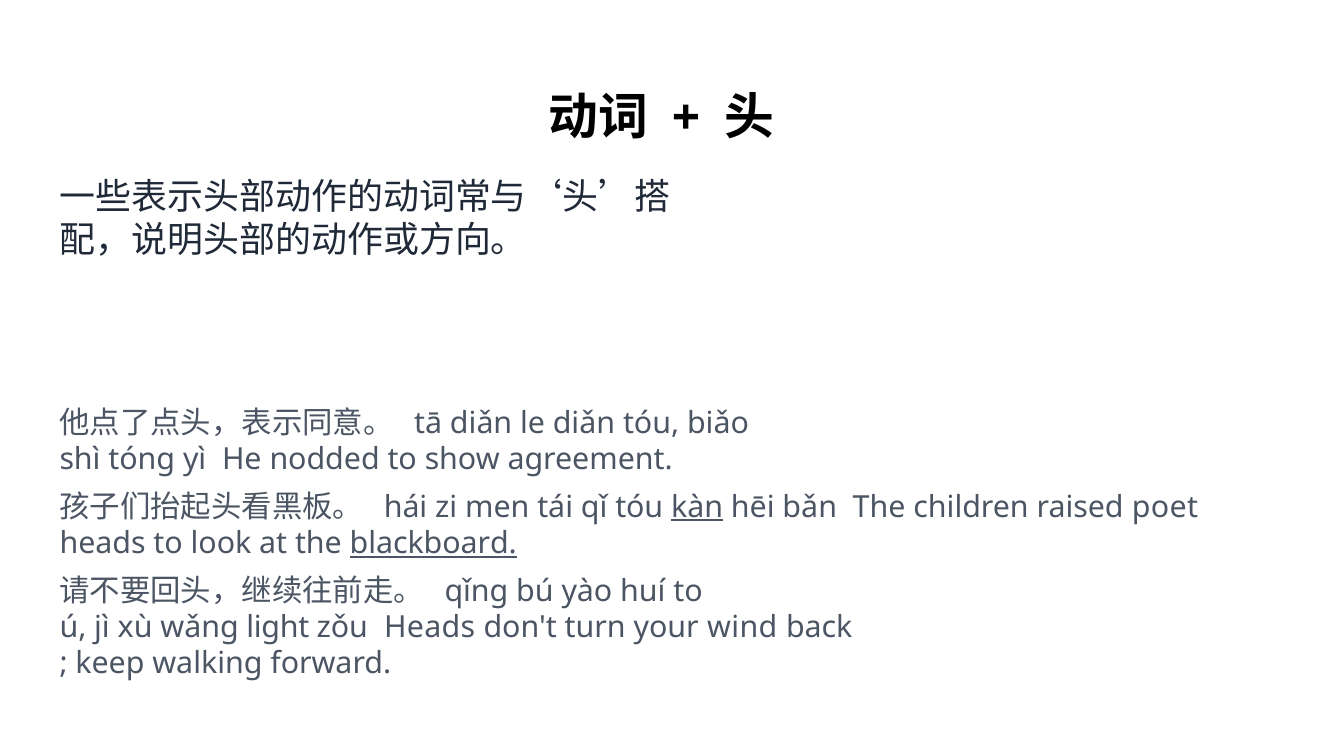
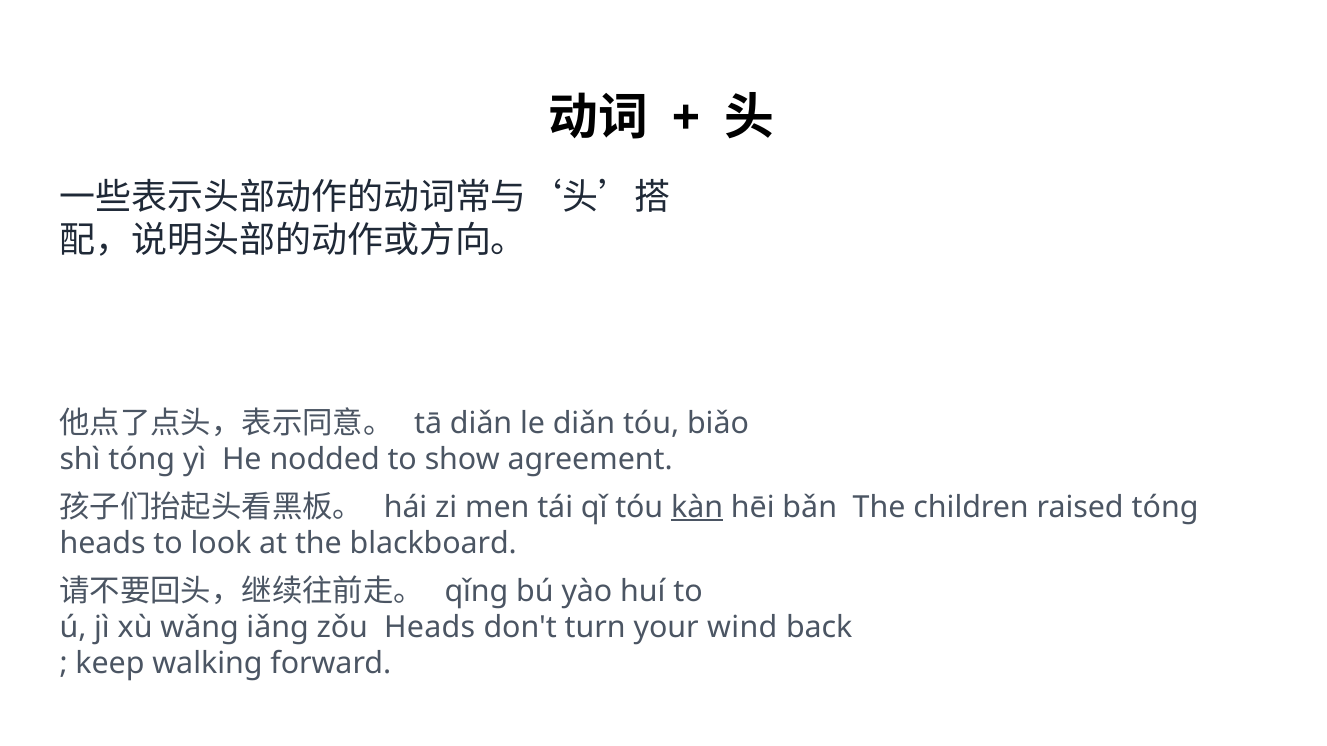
raised poet: poet -> tóng
blackboard underline: present -> none
light: light -> iǎng
